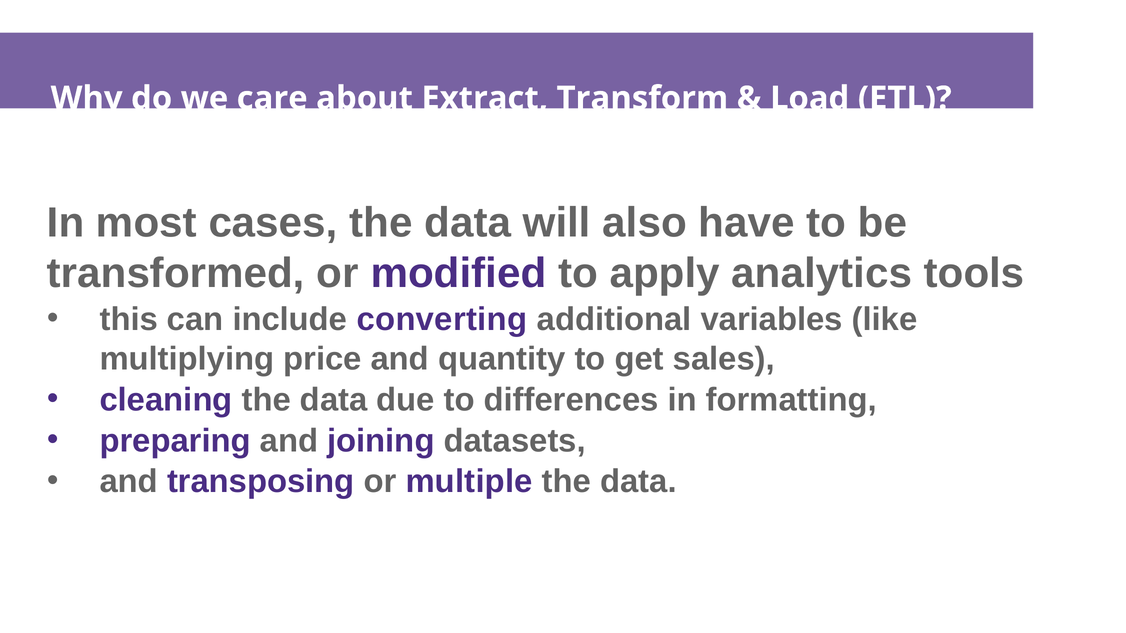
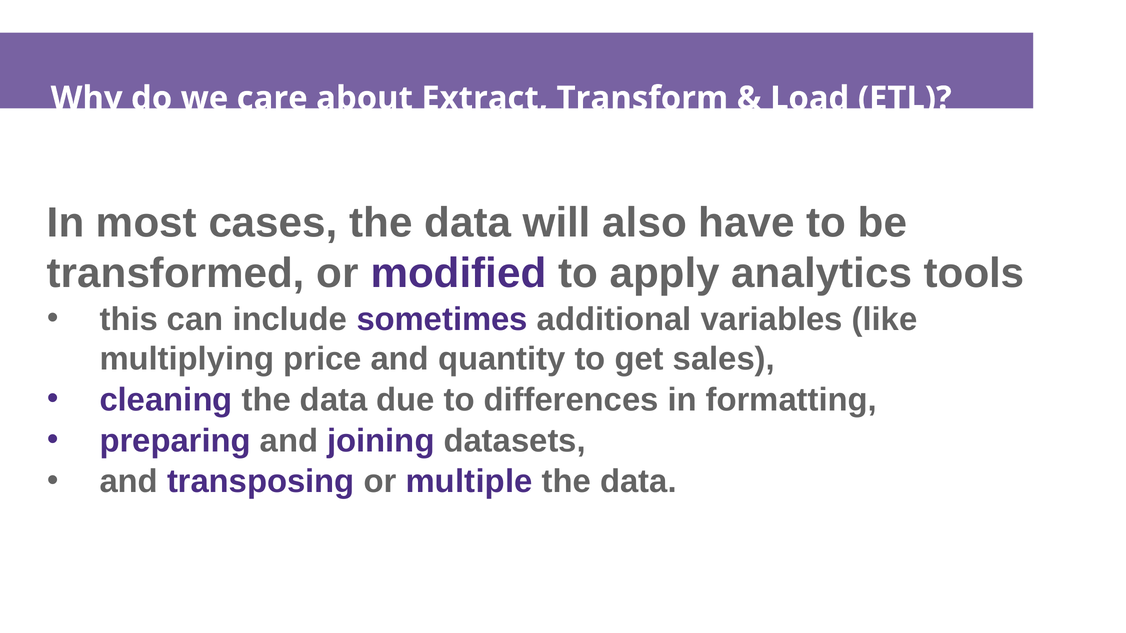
converting: converting -> sometimes
